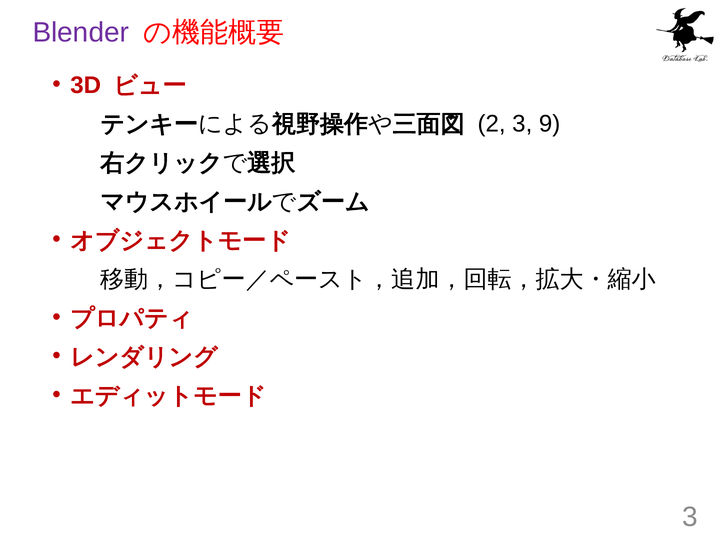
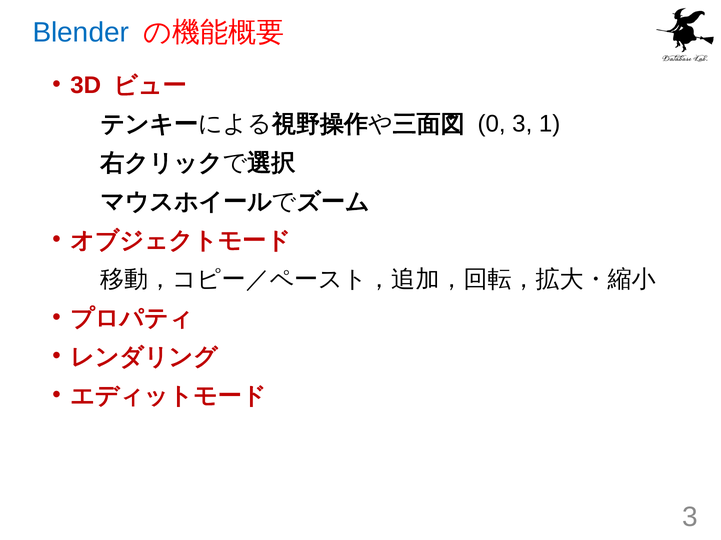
Blender colour: purple -> blue
2: 2 -> 0
9: 9 -> 1
